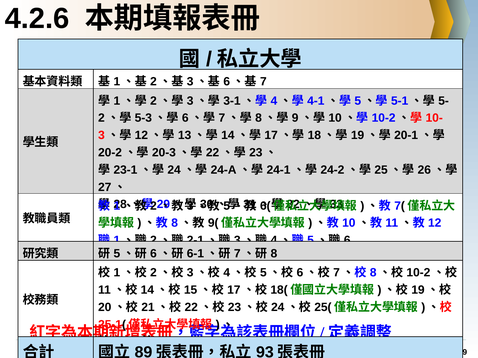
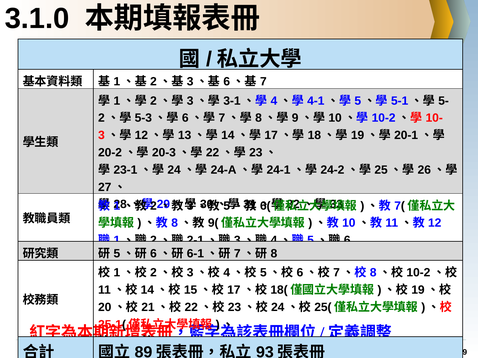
4.2.6: 4.2.6 -> 3.1.0
